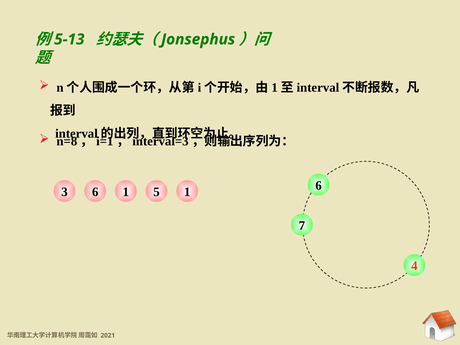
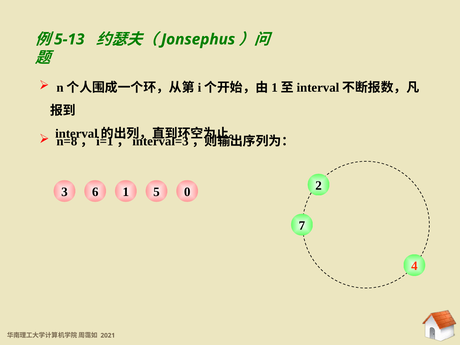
1 1: 1 -> 0
6 6: 6 -> 2
